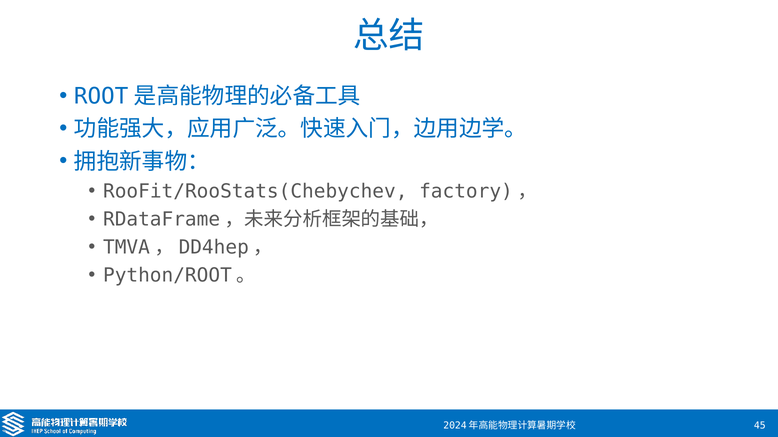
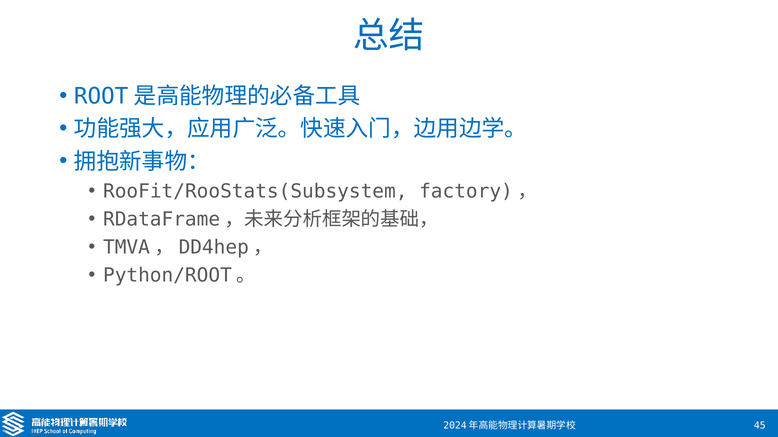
RooFit/RooStats(Chebychev: RooFit/RooStats(Chebychev -> RooFit/RooStats(Subsystem
